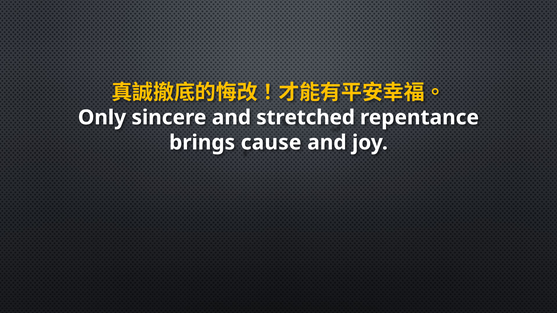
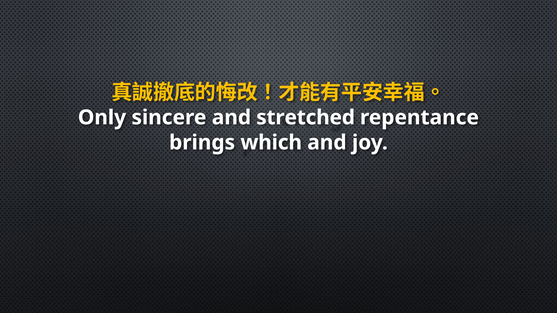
cause: cause -> which
